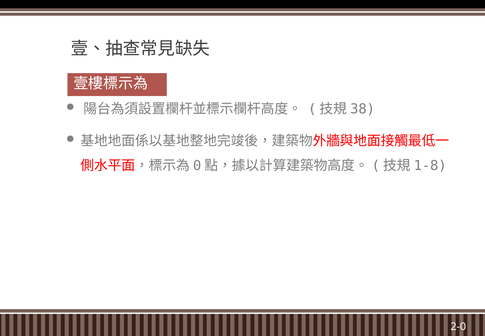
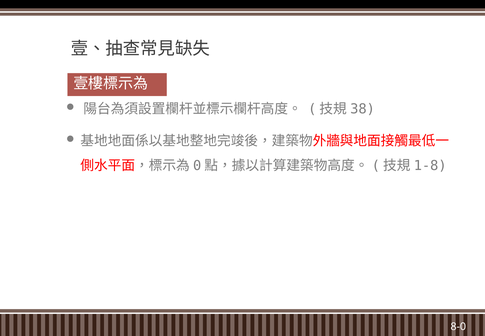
2-0: 2-0 -> 8-0
